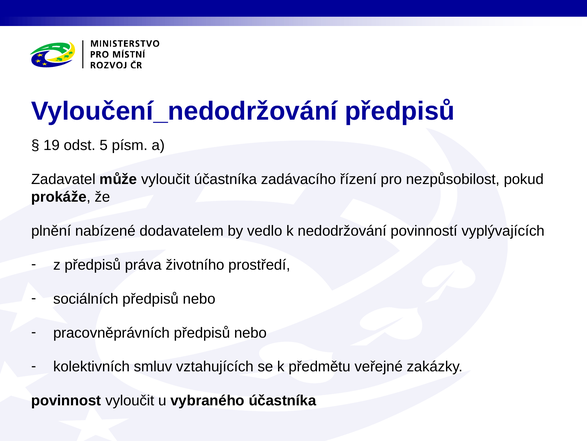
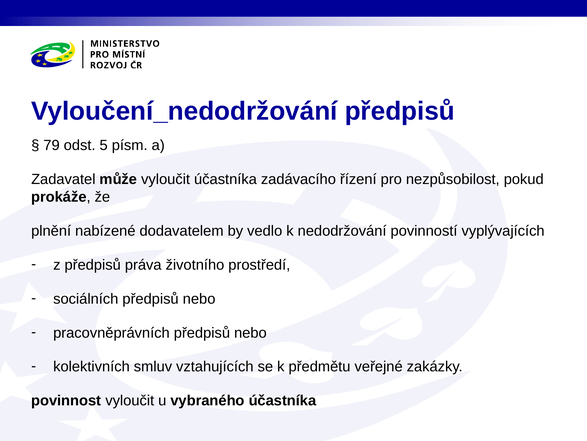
19: 19 -> 79
